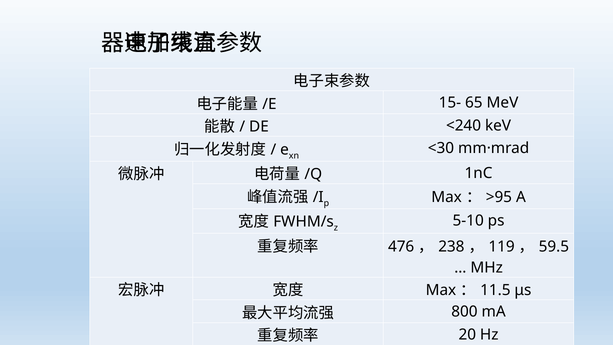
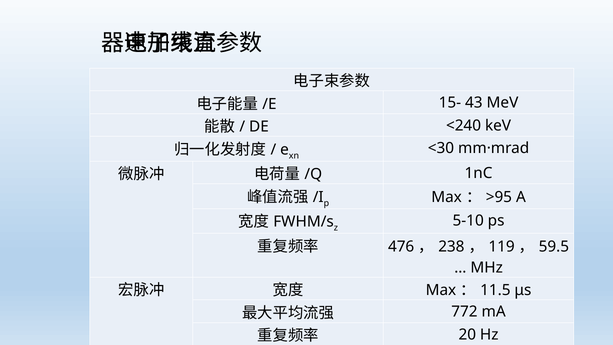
65: 65 -> 43
800: 800 -> 772
